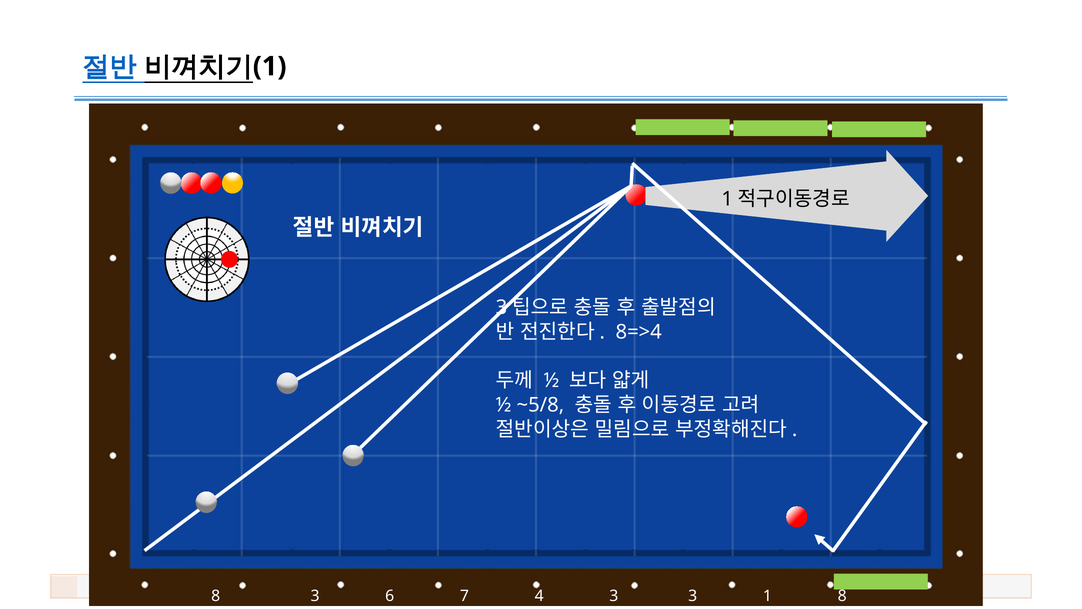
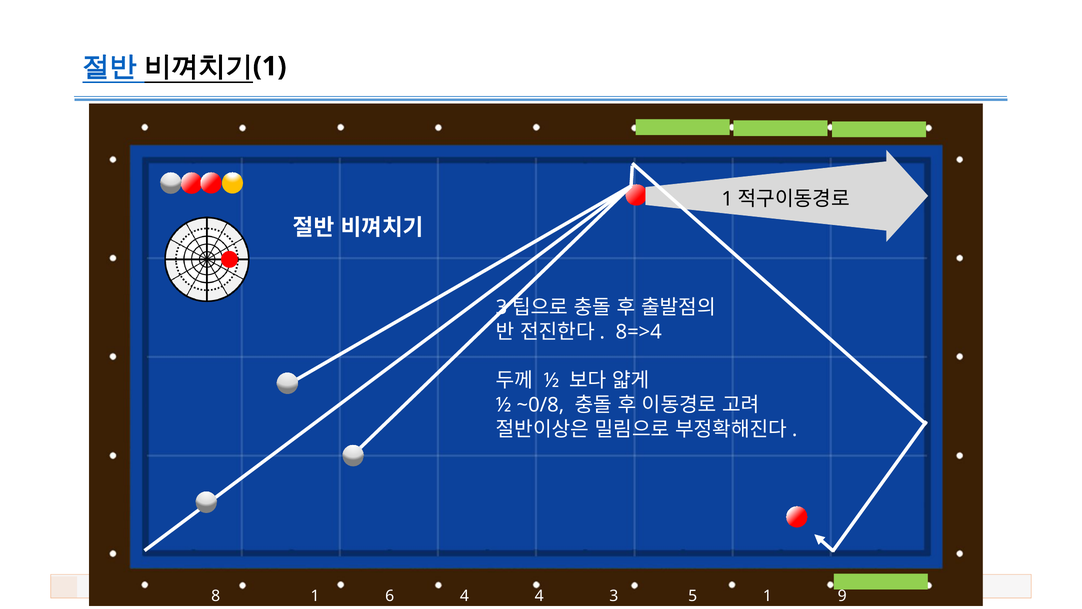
~5/8: ~5/8 -> ~0/8
8 3: 3 -> 1
6 7: 7 -> 4
3 3: 3 -> 5
1 8: 8 -> 9
